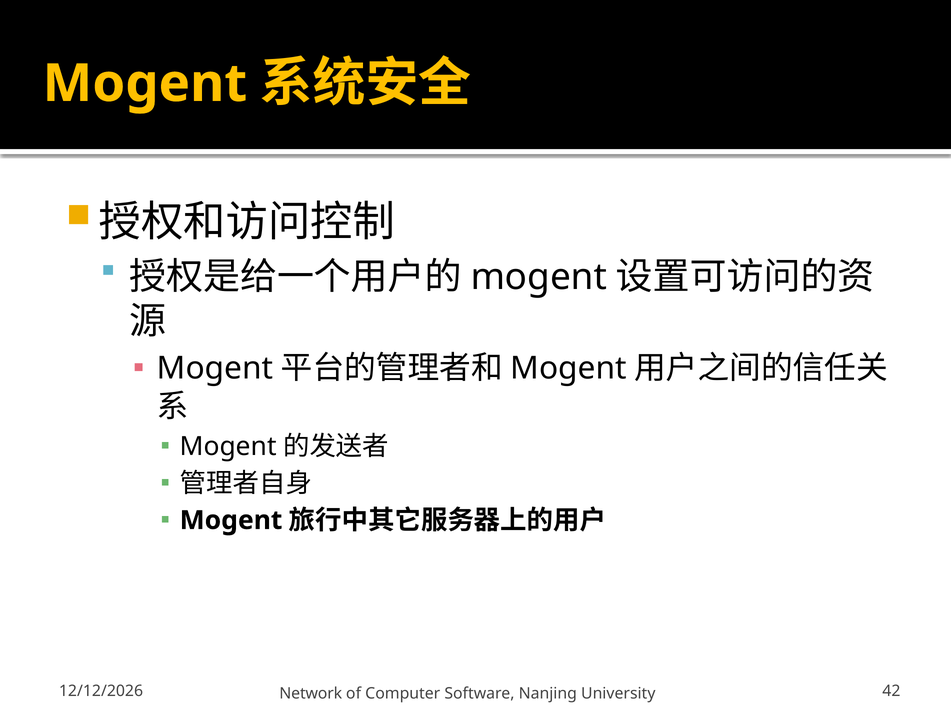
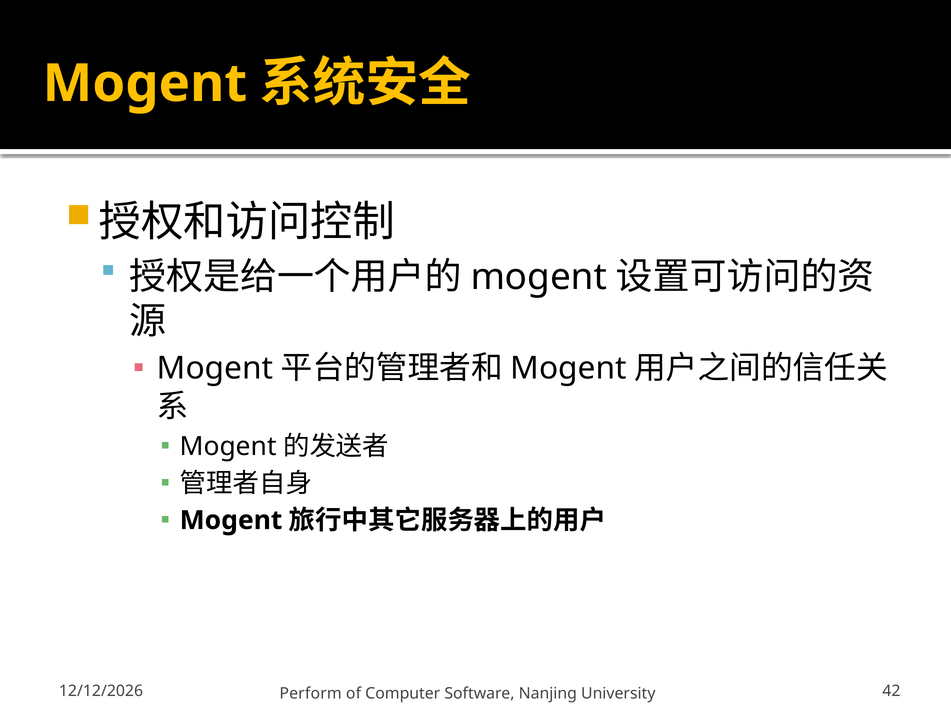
Network: Network -> Perform
